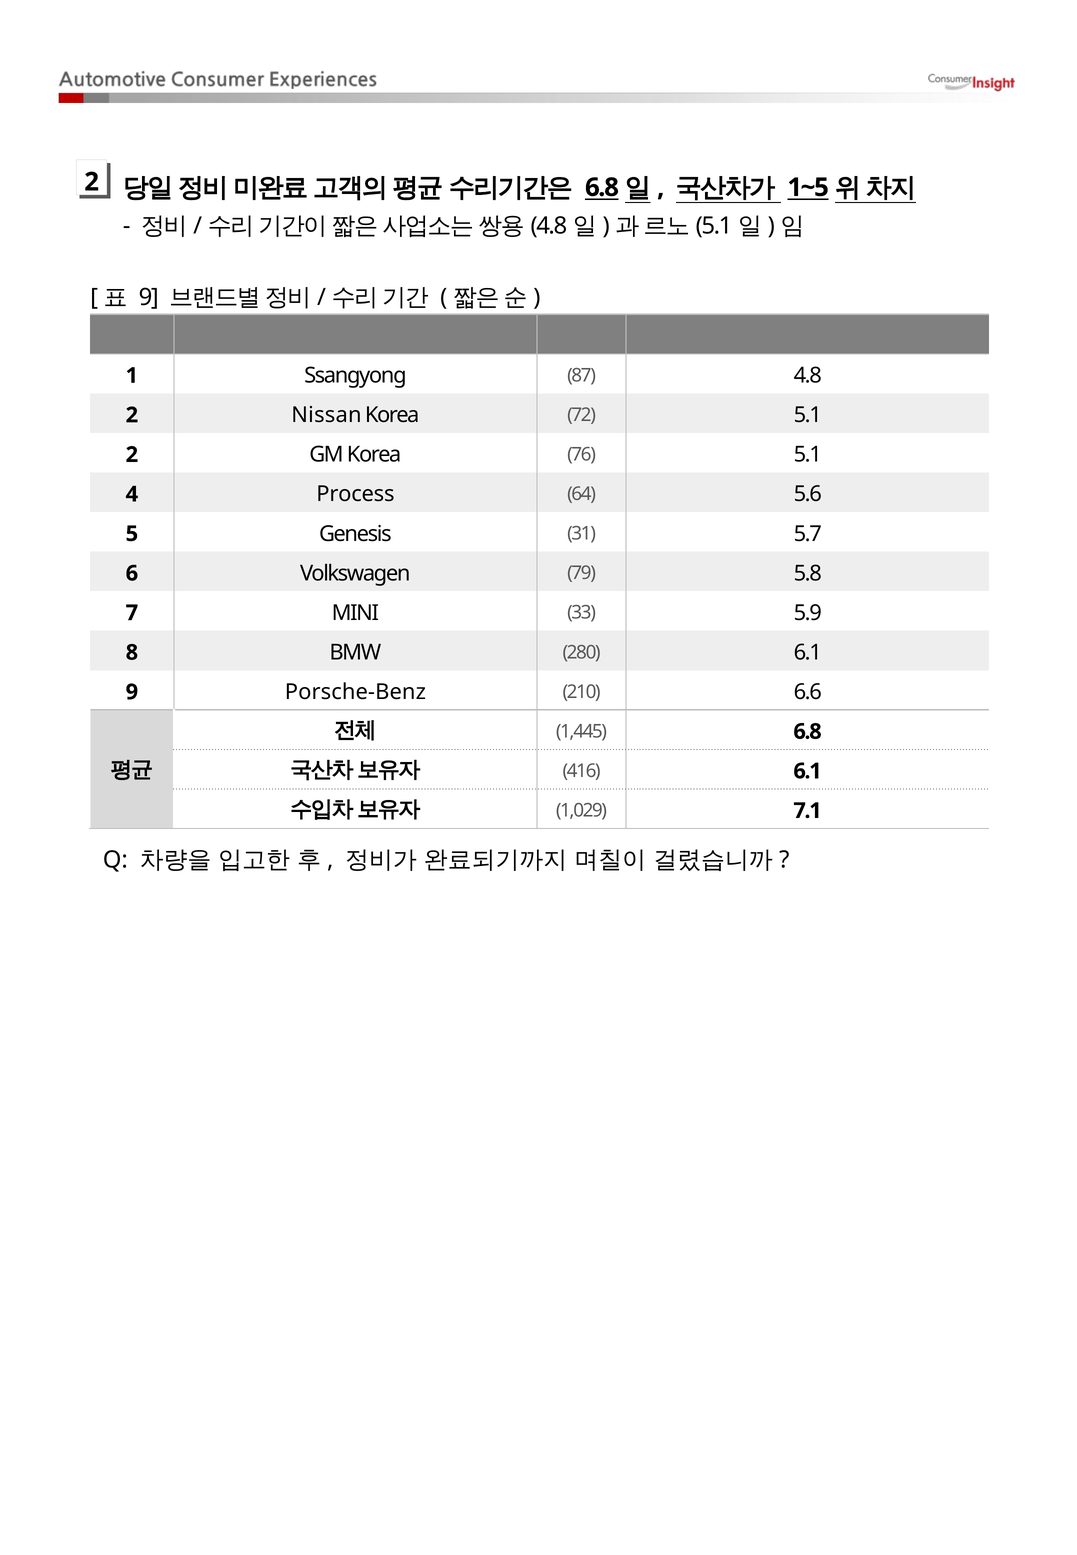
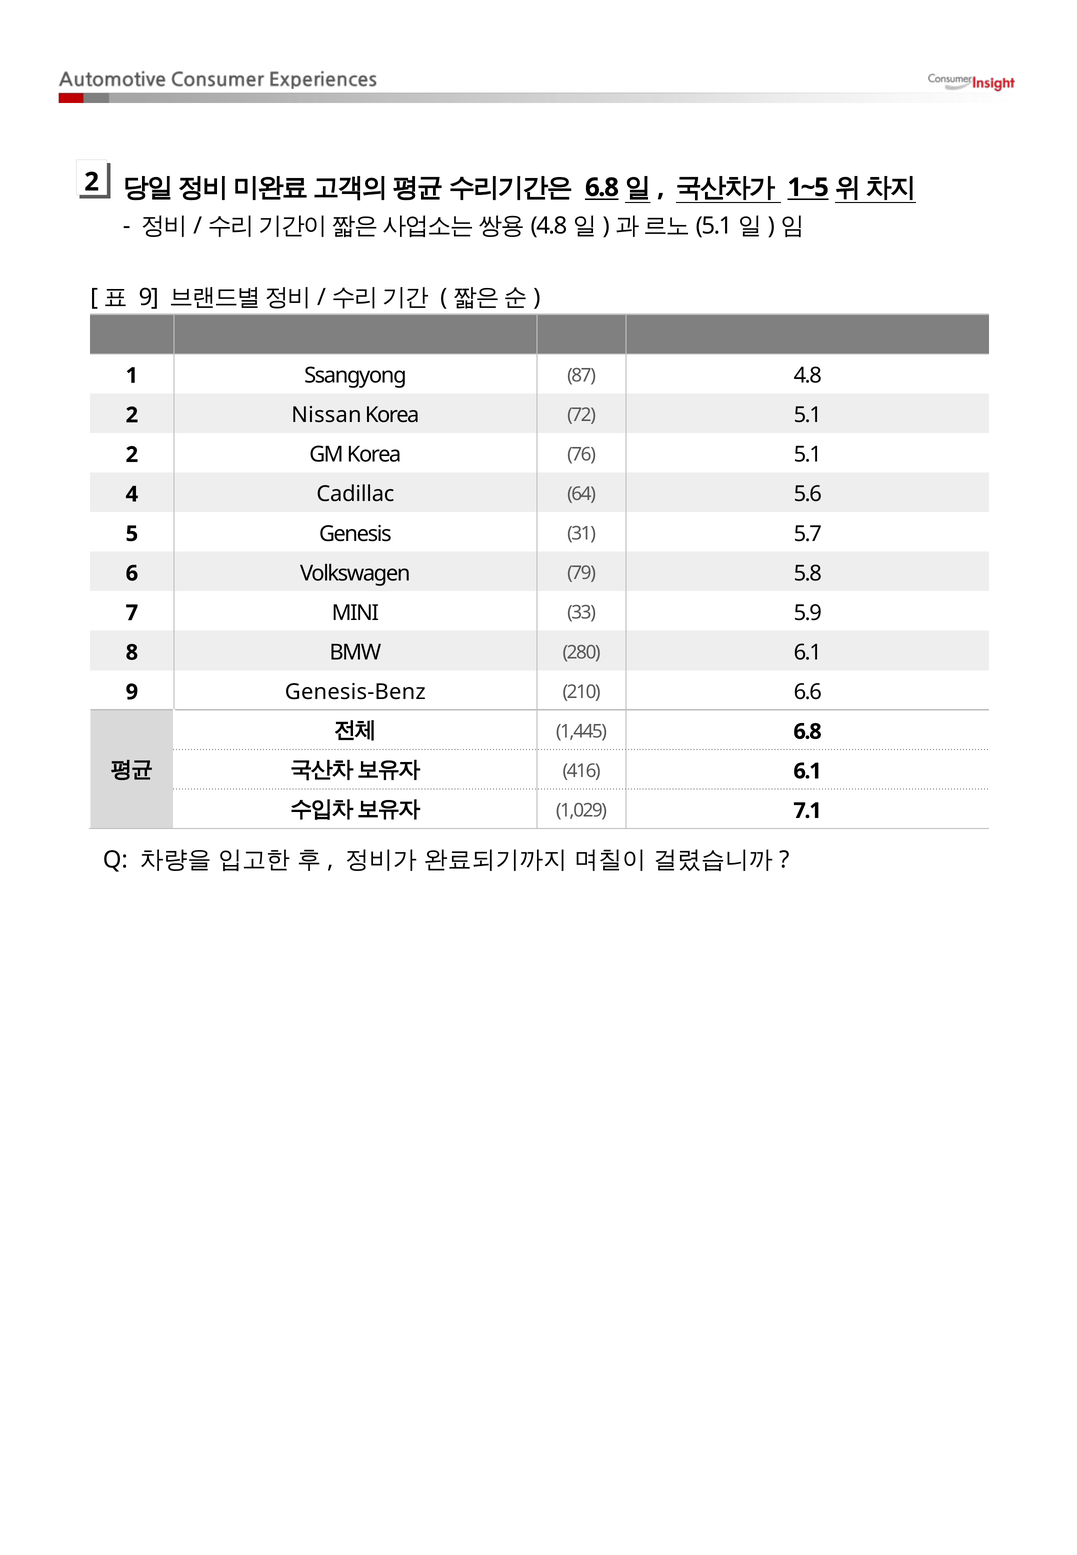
Process: Process -> Cadillac
Porsche-Benz: Porsche-Benz -> Genesis-Benz
